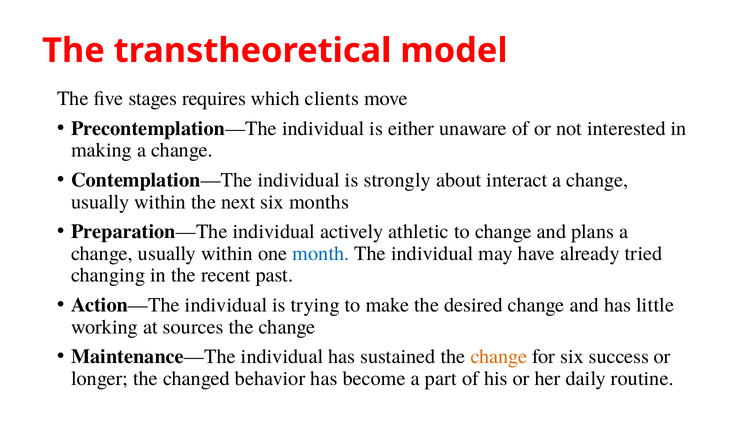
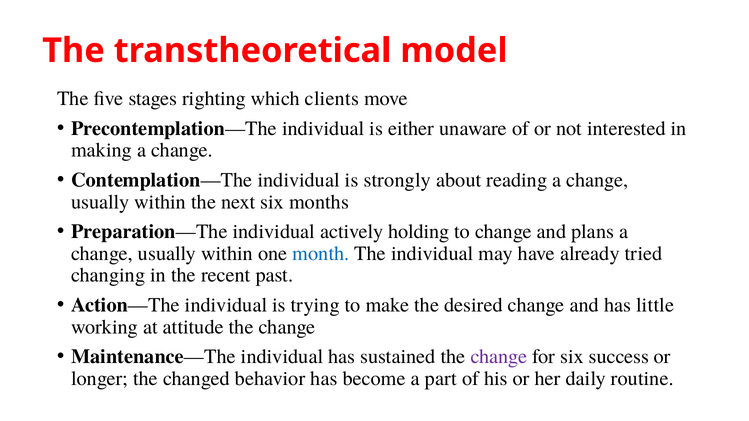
requires: requires -> righting
interact: interact -> reading
athletic: athletic -> holding
sources: sources -> attitude
change at (499, 357) colour: orange -> purple
